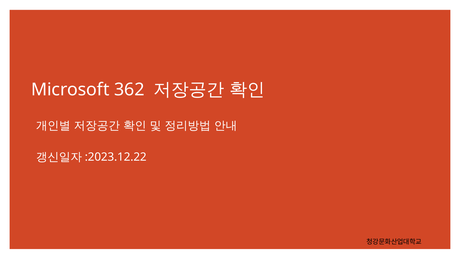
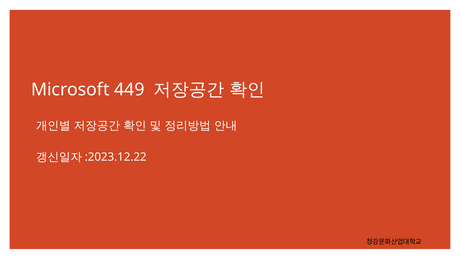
362: 362 -> 449
